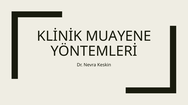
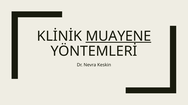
MUAYENE underline: none -> present
